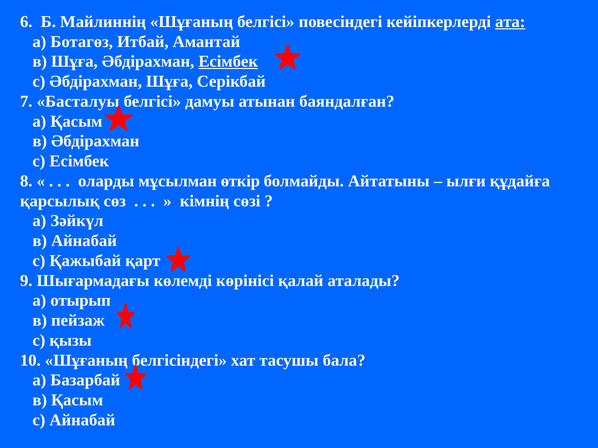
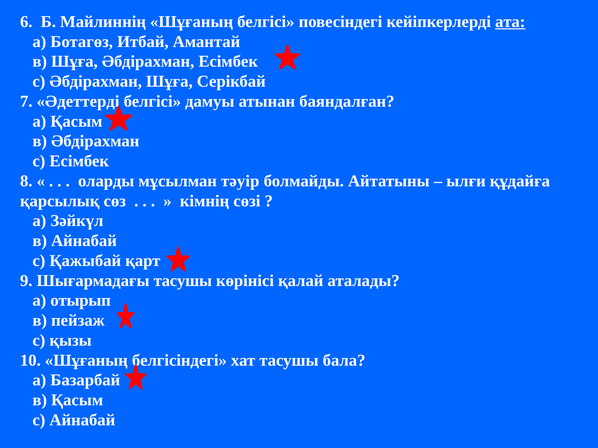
Есімбек at (228, 62) underline: present -> none
Басталуы: Басталуы -> Әдеттерді
өткір: өткір -> тәуір
Шығармадағы көлемді: көлемді -> тасушы
